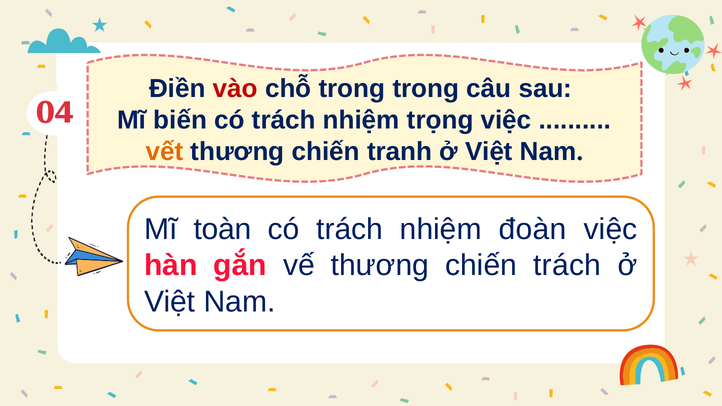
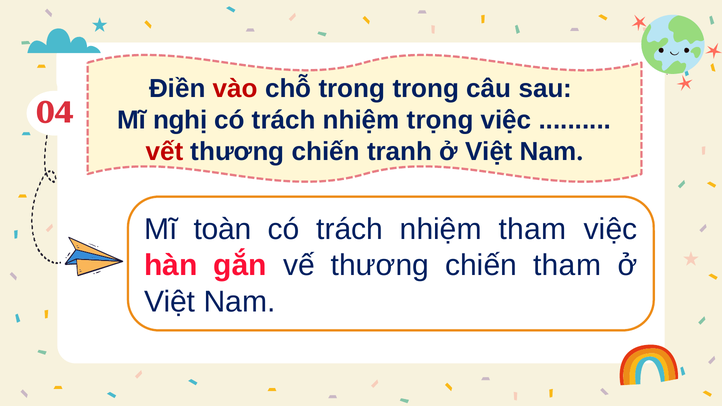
biến: biến -> nghị
vết colour: orange -> red
nhiệm đoàn: đoàn -> tham
chiến trách: trách -> tham
